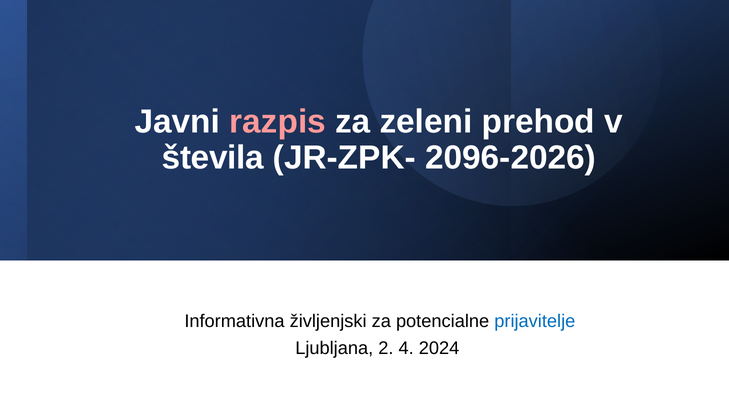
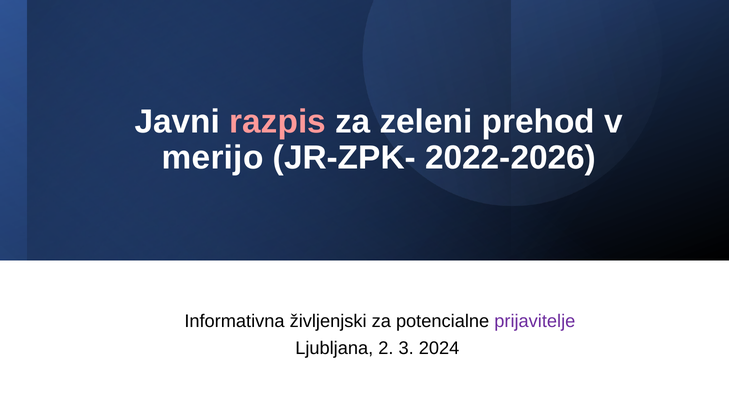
števila: števila -> merijo
2096-2026: 2096-2026 -> 2022-2026
prijavitelje colour: blue -> purple
4: 4 -> 3
